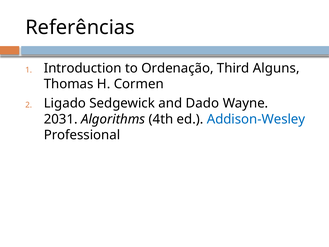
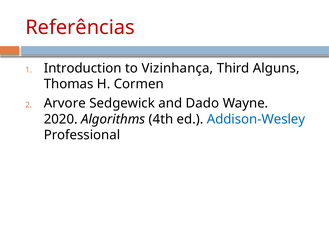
Referências colour: black -> red
Ordenação: Ordenação -> Vizinhança
Ligado: Ligado -> Arvore
2031: 2031 -> 2020
